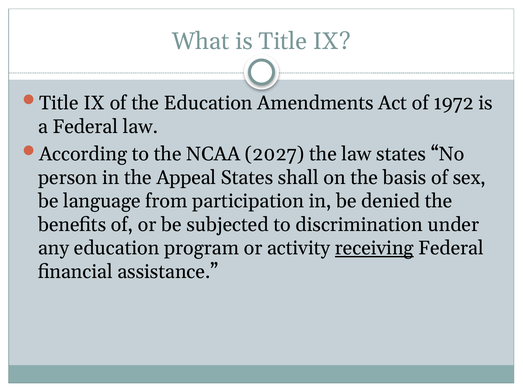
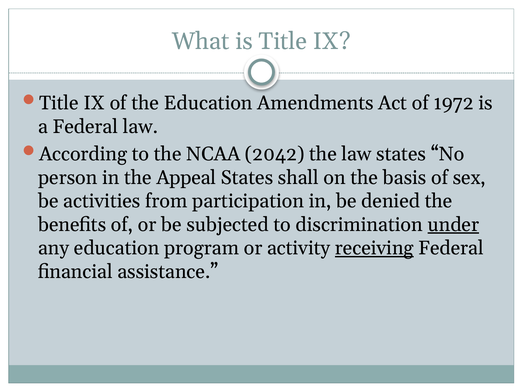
2027: 2027 -> 2042
language: language -> activities
under underline: none -> present
